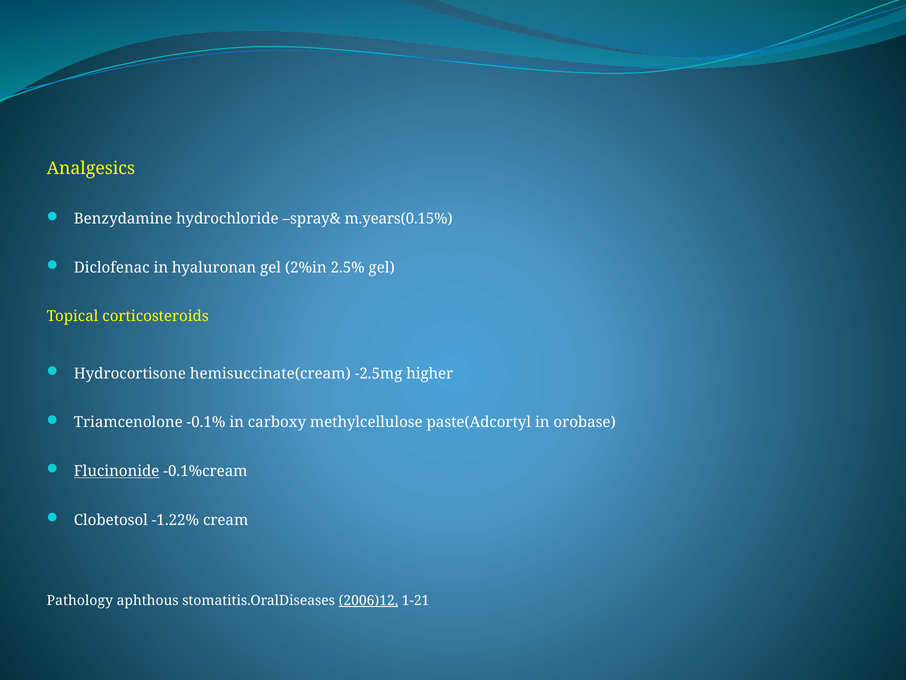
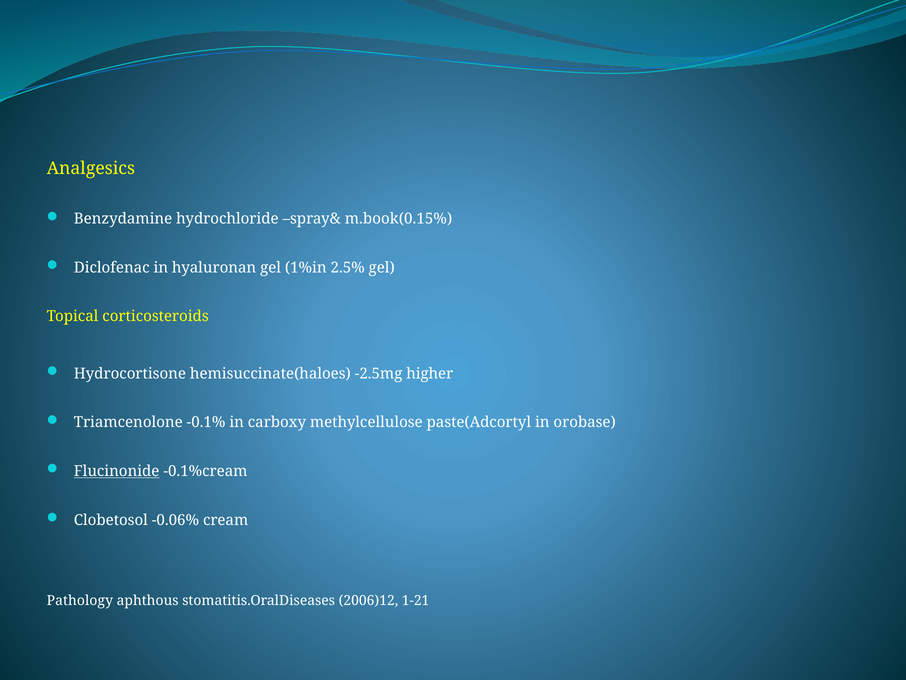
m.years(0.15%: m.years(0.15% -> m.book(0.15%
2%in: 2%in -> 1%in
hemisuccinate(cream: hemisuccinate(cream -> hemisuccinate(haloes
-1.22%: -1.22% -> -0.06%
2006)12 underline: present -> none
